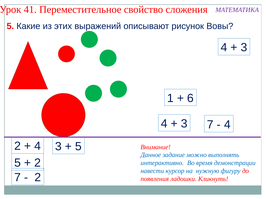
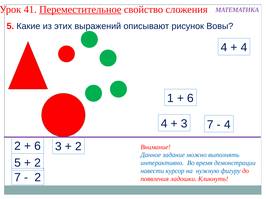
Переместительное underline: none -> present
3 at (244, 48): 3 -> 4
4 at (38, 146): 4 -> 6
5 at (78, 147): 5 -> 2
